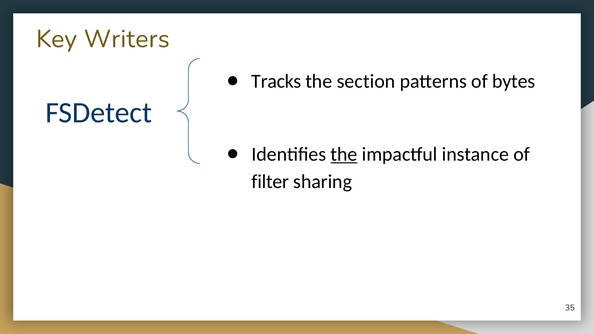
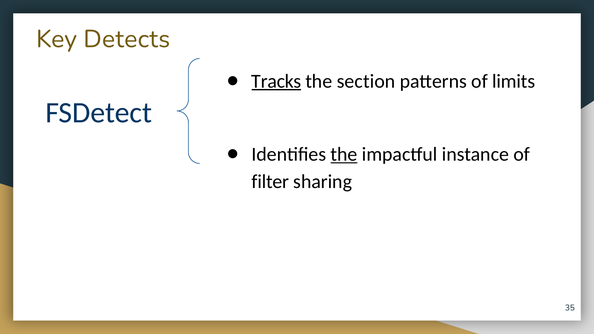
Writers: Writers -> Detects
Tracks underline: none -> present
bytes: bytes -> limits
